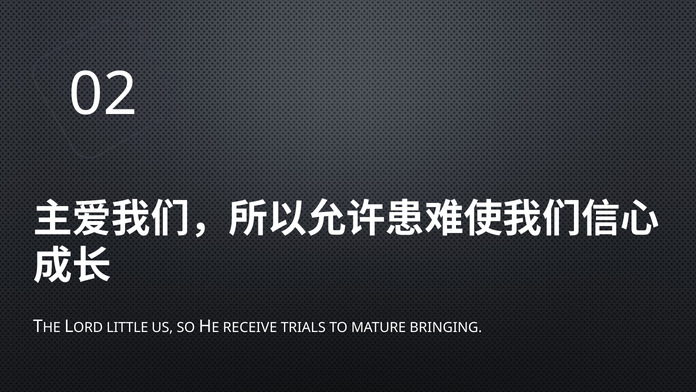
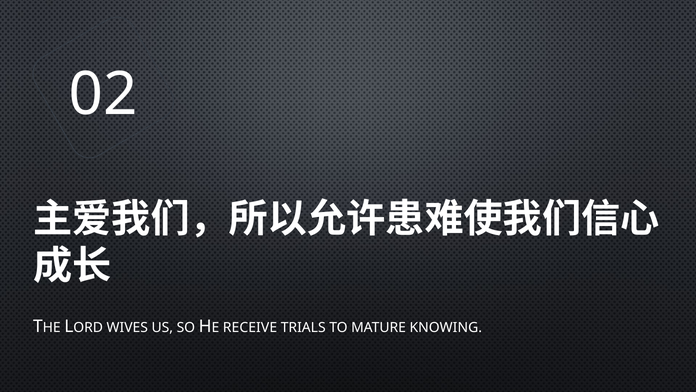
LITTLE: LITTLE -> WIVES
BRINGING: BRINGING -> KNOWING
